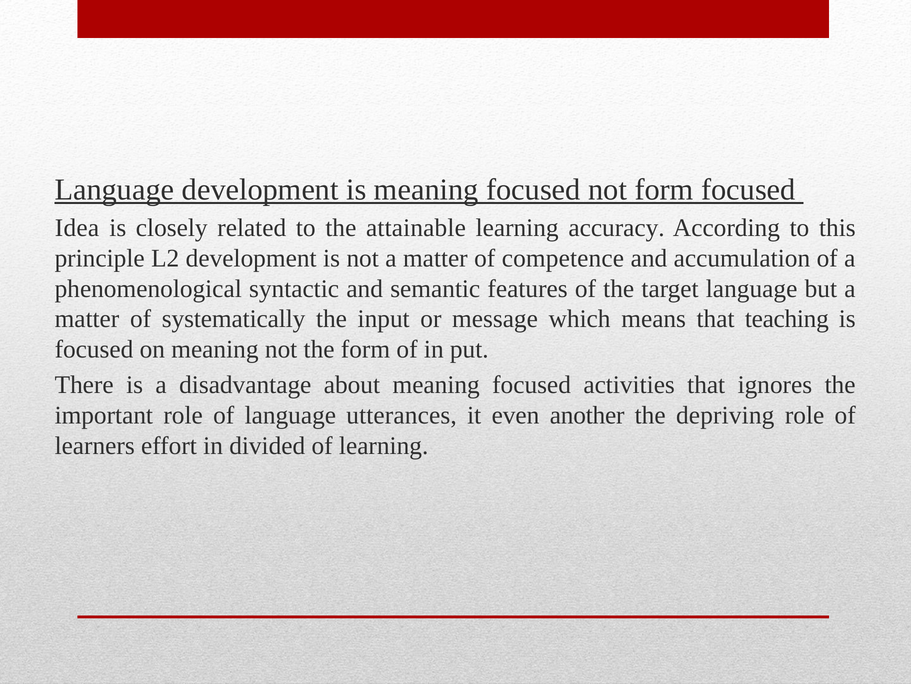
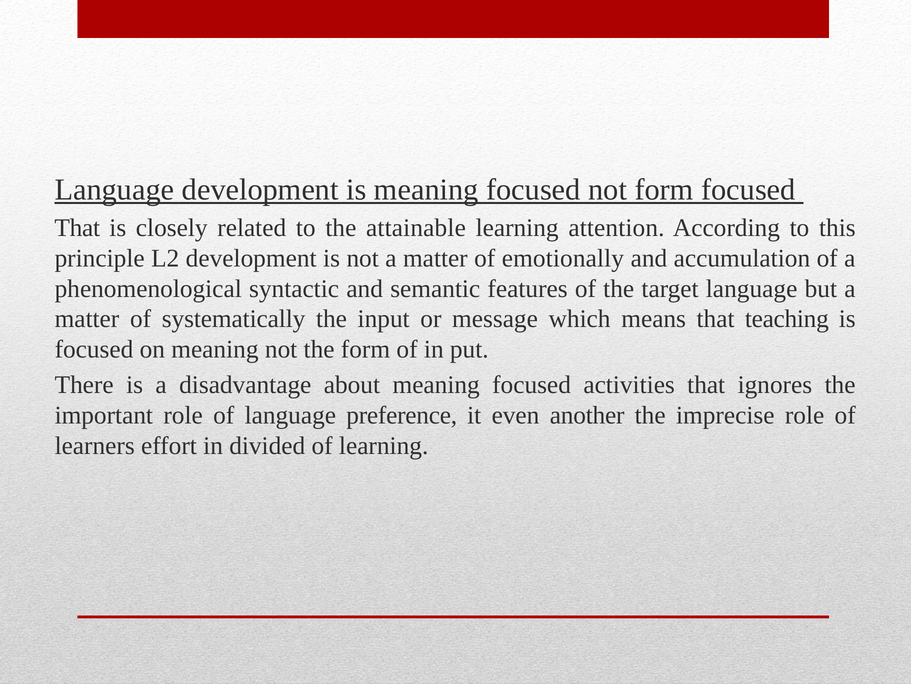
Idea at (77, 228): Idea -> That
accuracy: accuracy -> attention
competence: competence -> emotionally
utterances: utterances -> preference
depriving: depriving -> imprecise
